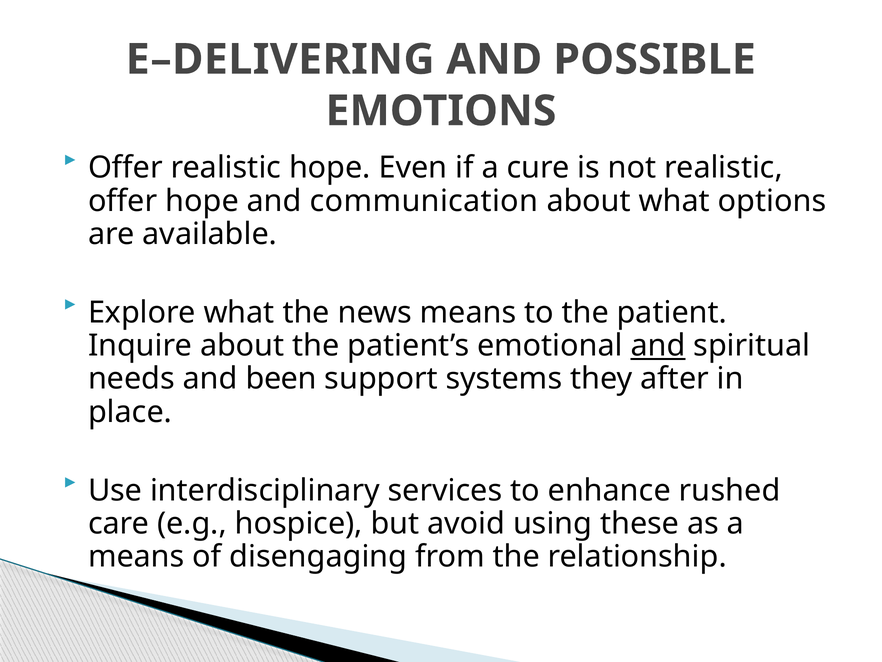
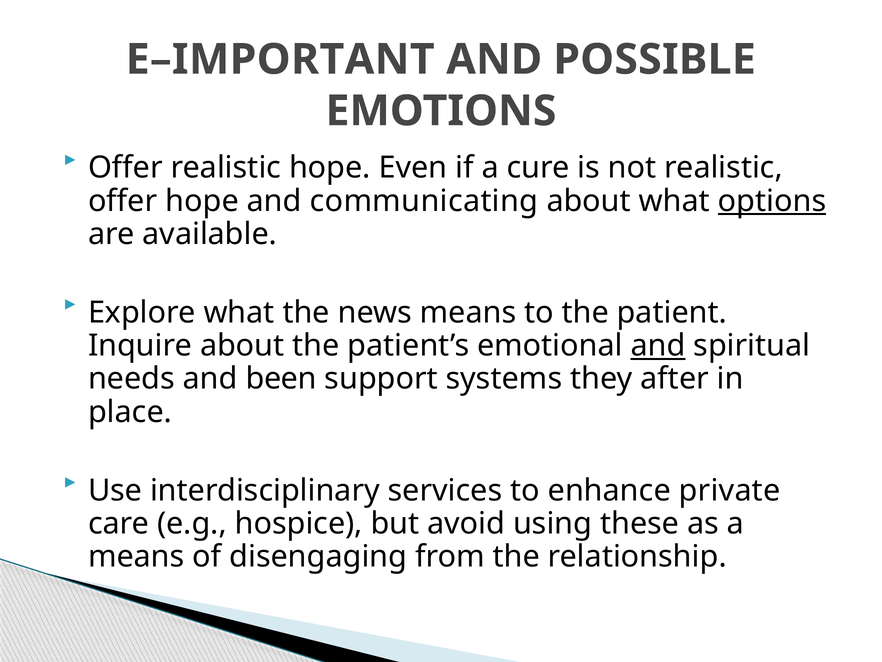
E–DELIVERING: E–DELIVERING -> E–IMPORTANT
communication: communication -> communicating
options underline: none -> present
rushed: rushed -> private
